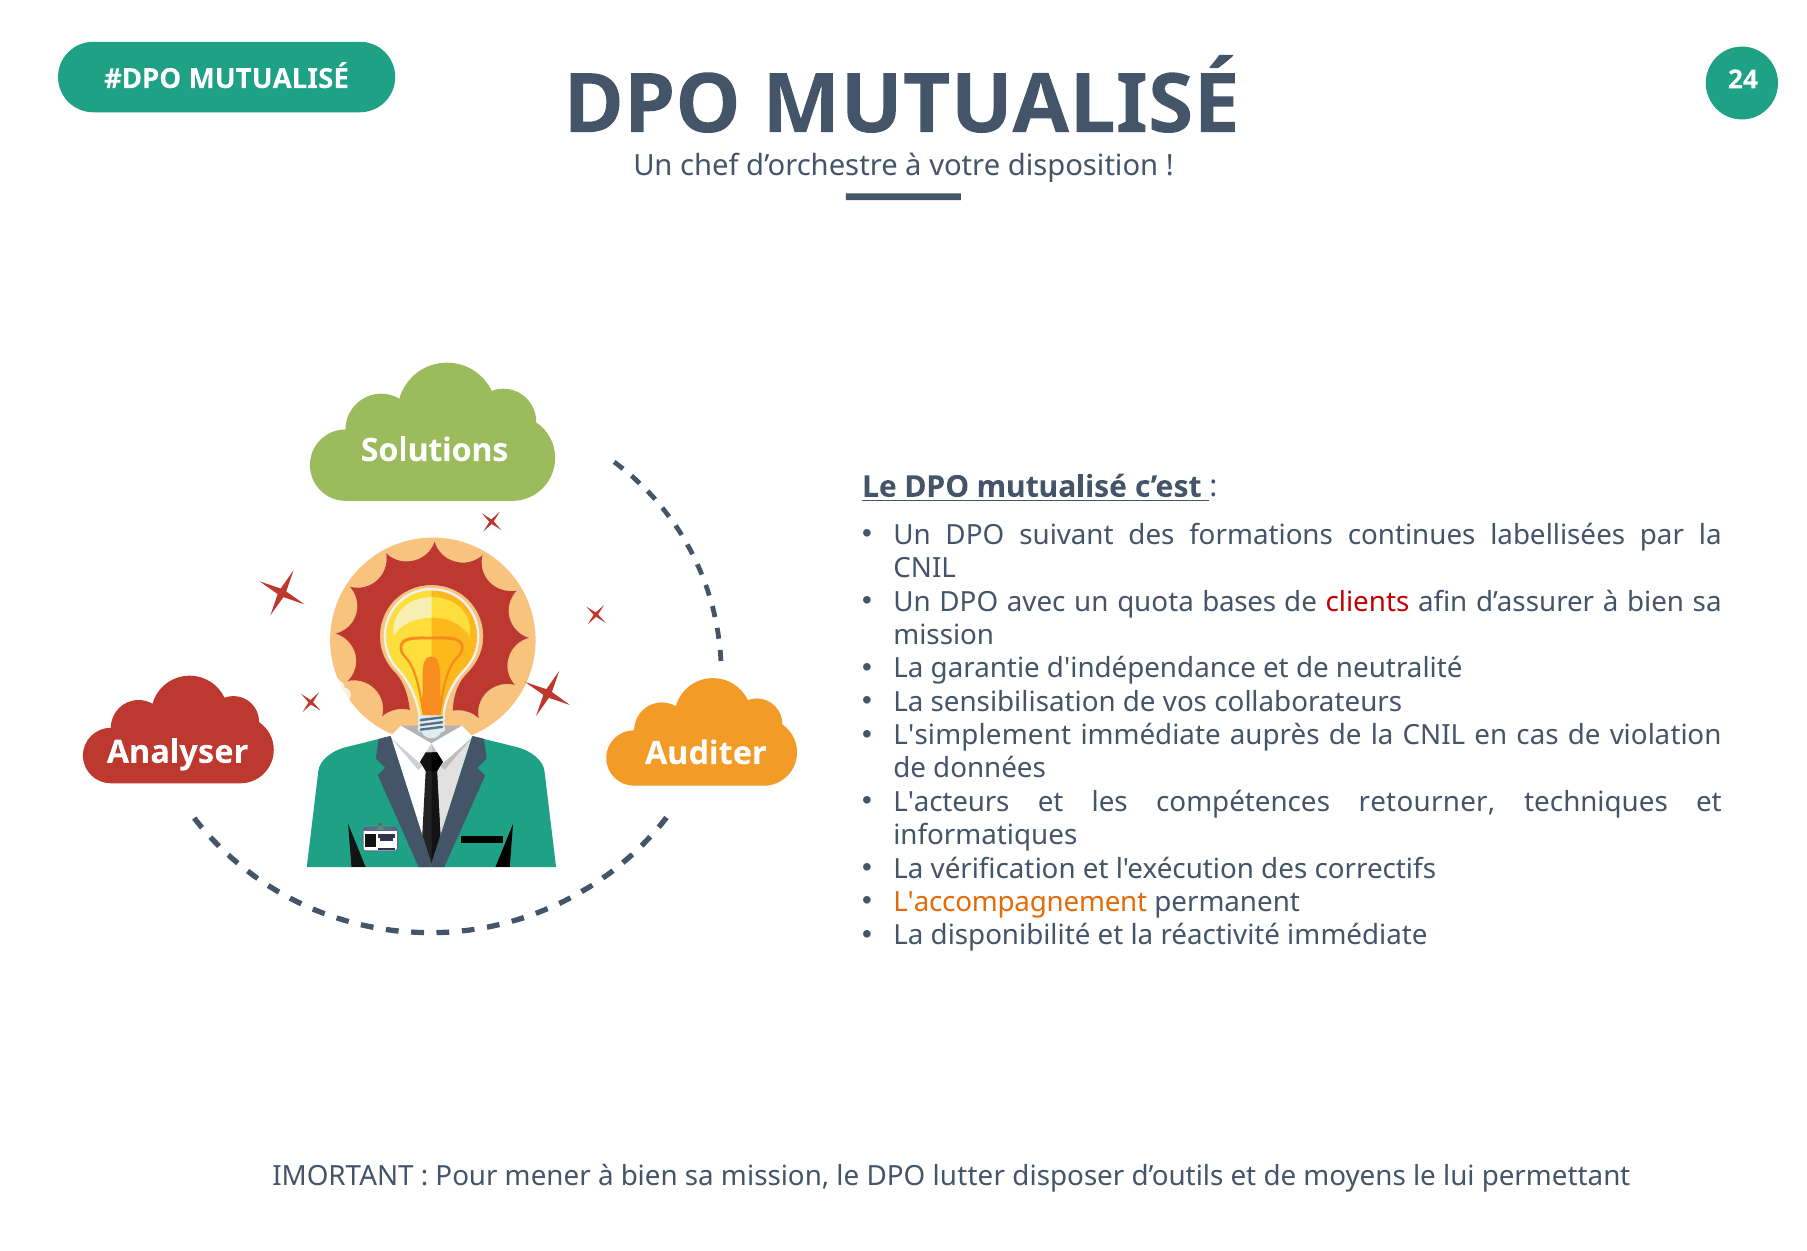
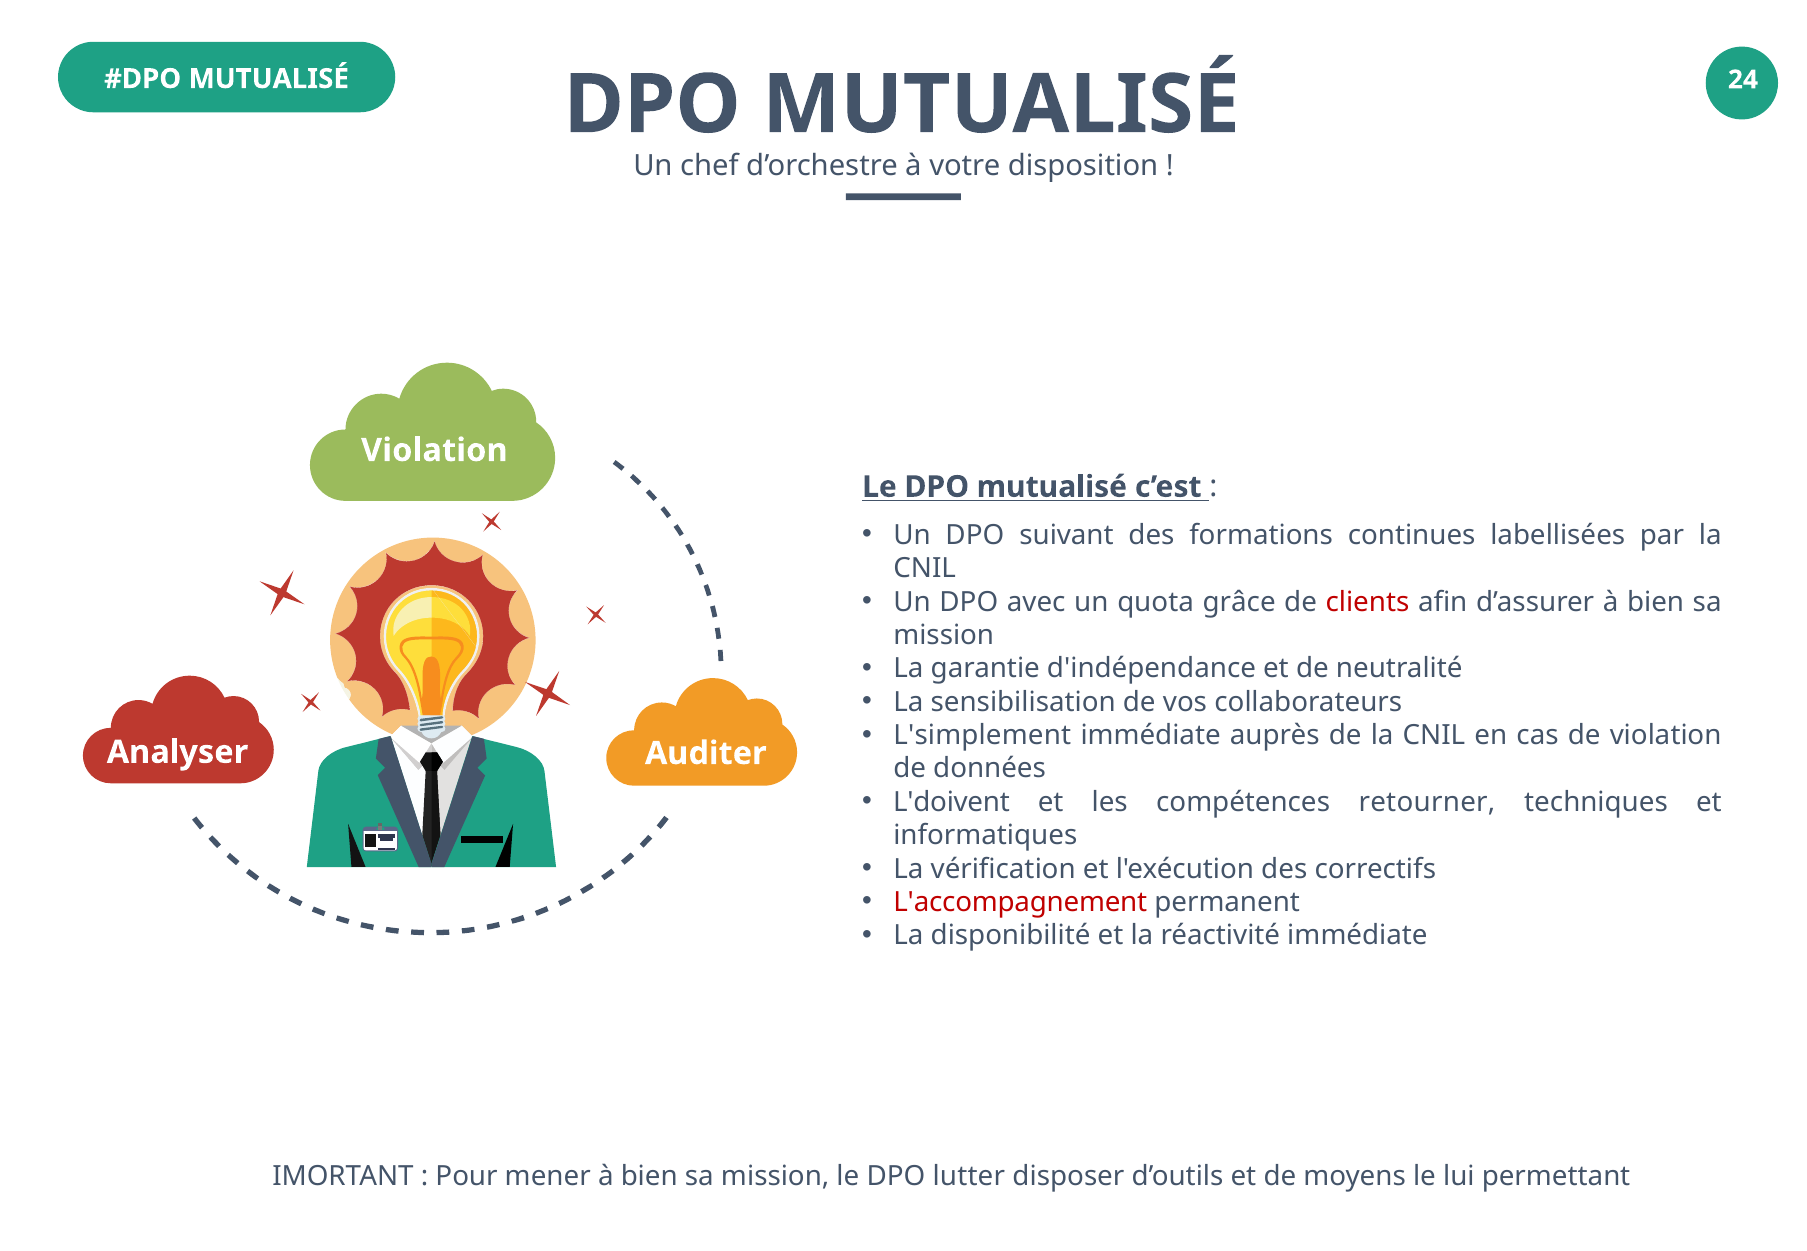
Solutions at (435, 450): Solutions -> Violation
bases: bases -> grâce
L'acteurs: L'acteurs -> L'doivent
L'accompagnement colour: orange -> red
